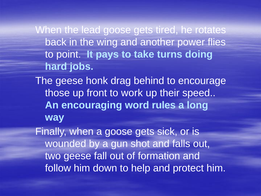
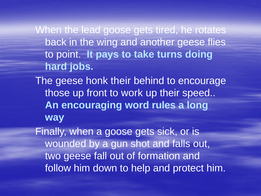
another power: power -> geese
honk drag: drag -> their
